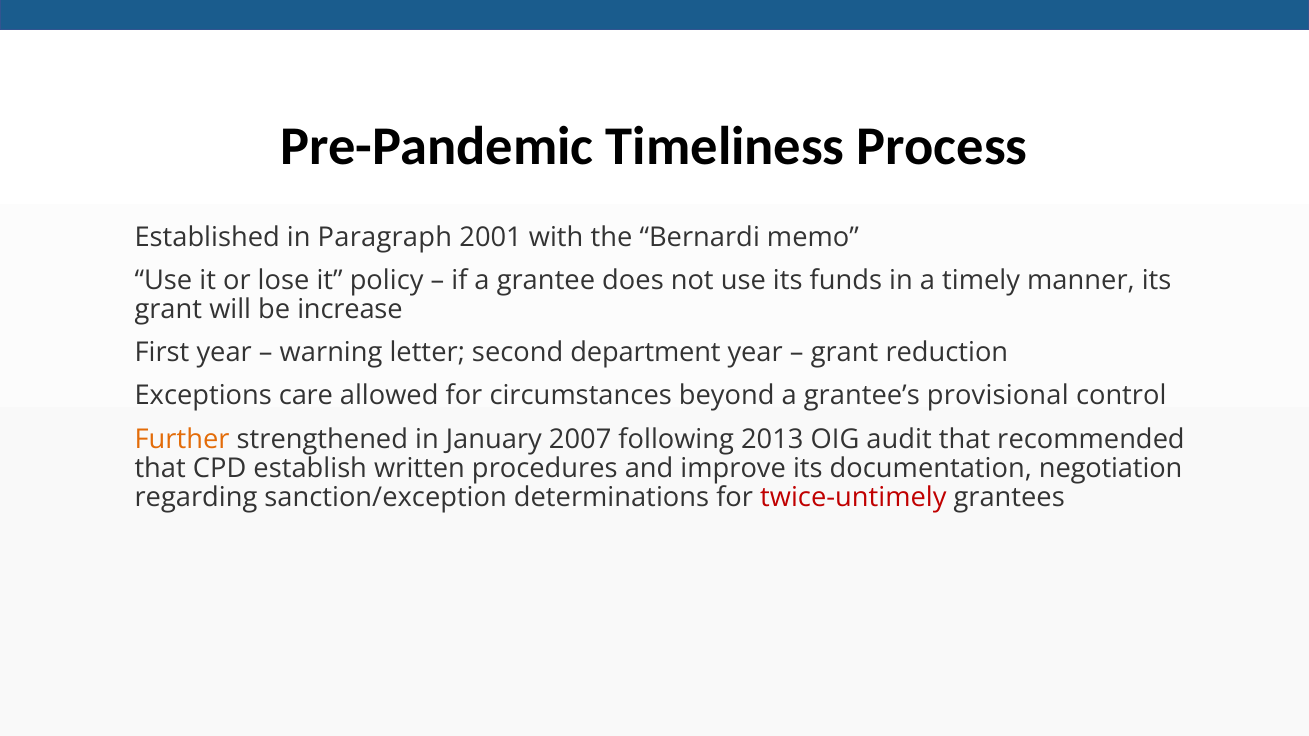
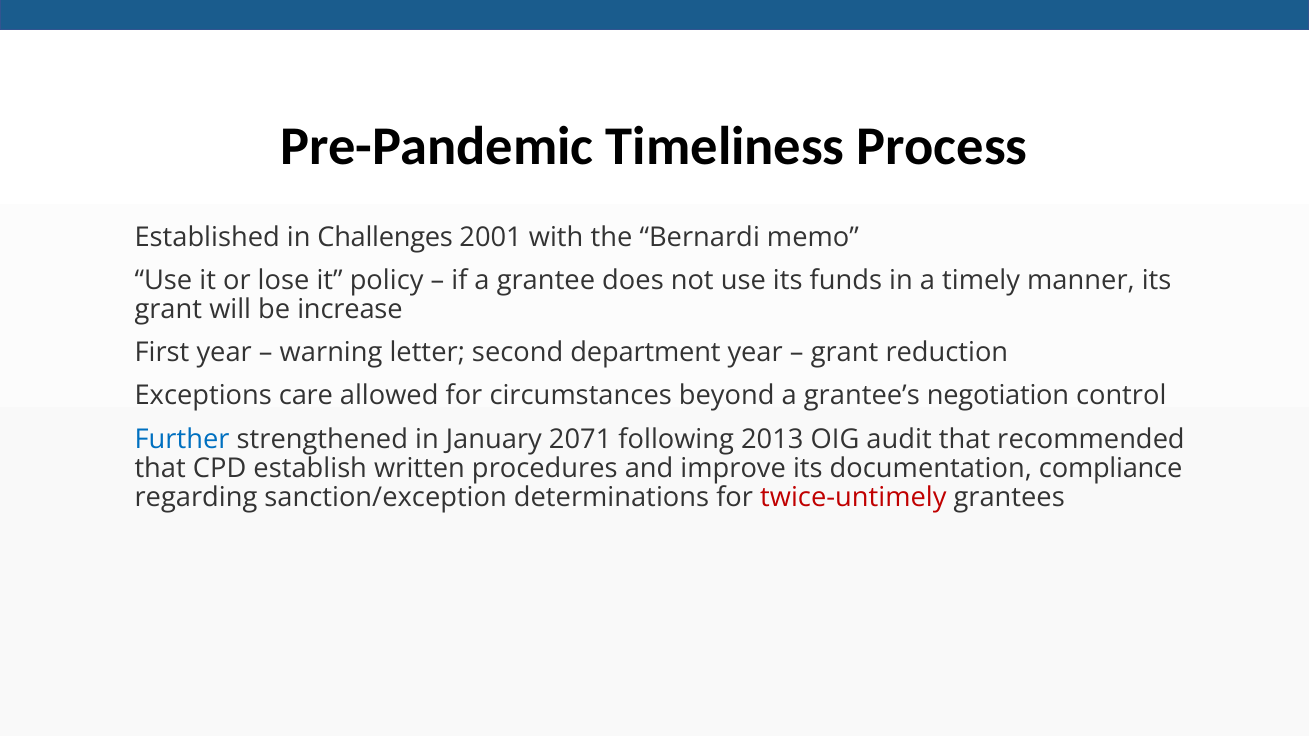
Paragraph: Paragraph -> Challenges
provisional: provisional -> negotiation
Further colour: orange -> blue
2007: 2007 -> 2071
negotiation: negotiation -> compliance
